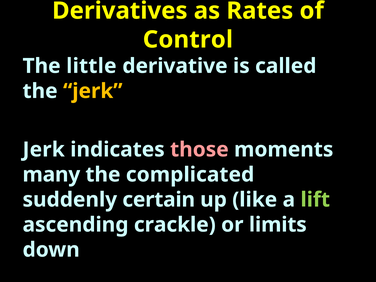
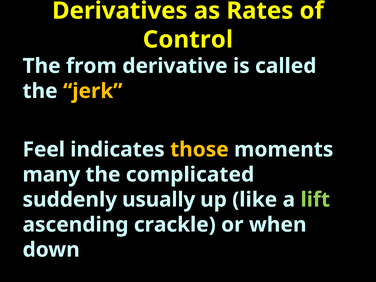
little: little -> from
Jerk at (44, 150): Jerk -> Feel
those colour: pink -> yellow
certain: certain -> usually
limits: limits -> when
